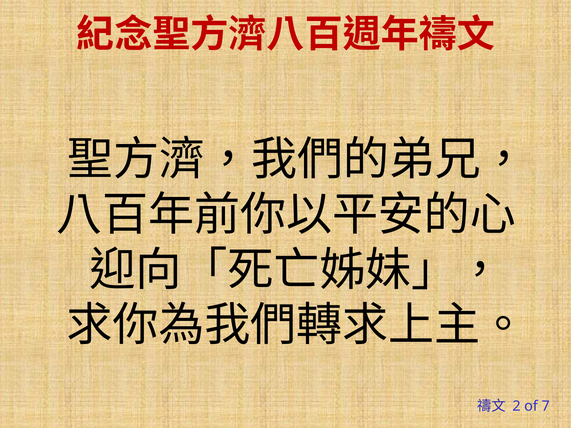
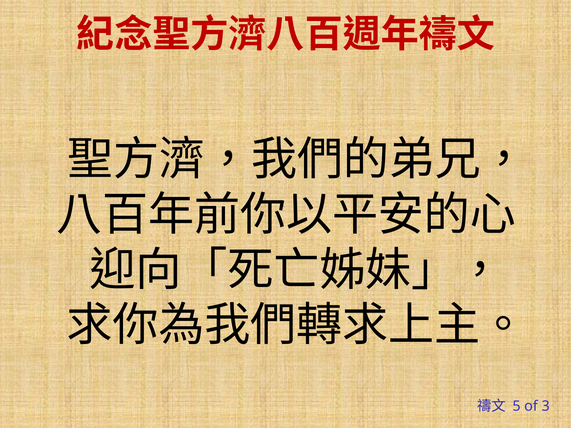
2: 2 -> 5
7: 7 -> 3
